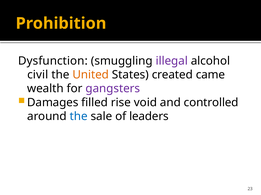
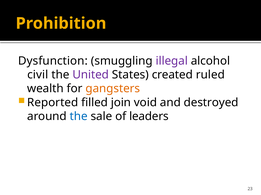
United colour: orange -> purple
came: came -> ruled
gangsters colour: purple -> orange
Damages: Damages -> Reported
rise: rise -> join
controlled: controlled -> destroyed
